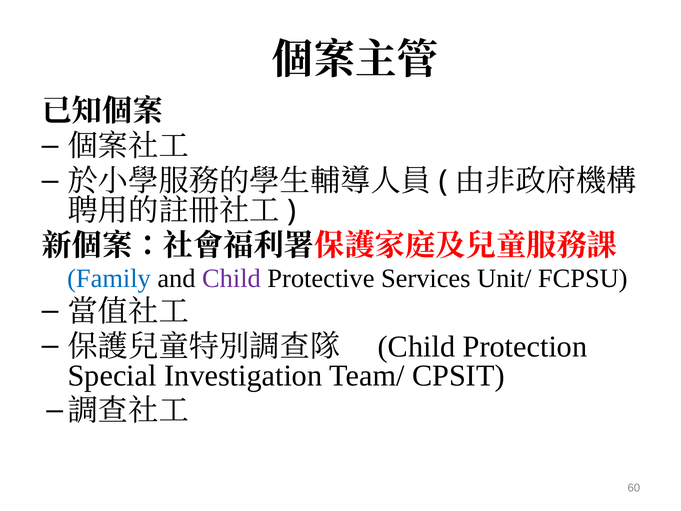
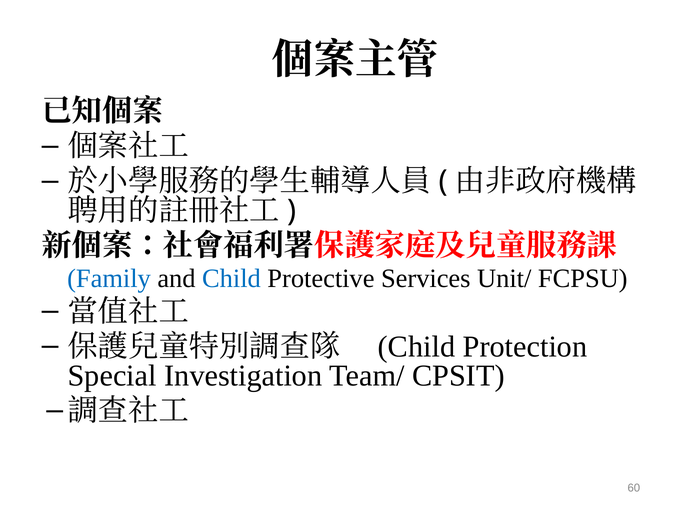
Child at (231, 278) colour: purple -> blue
